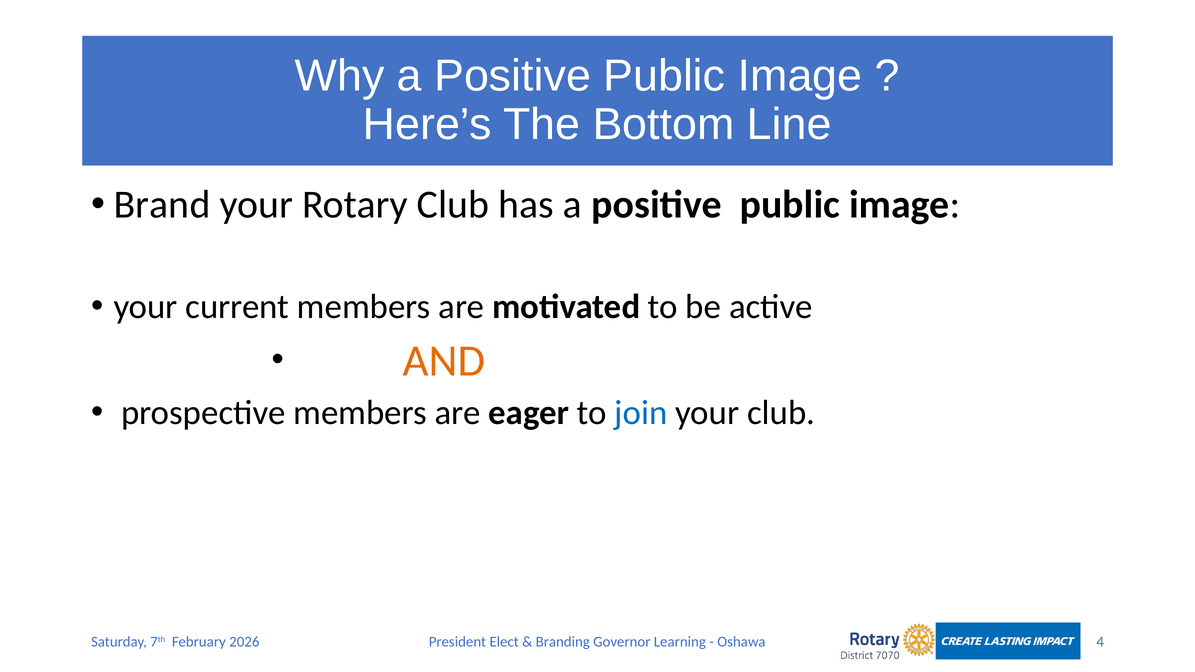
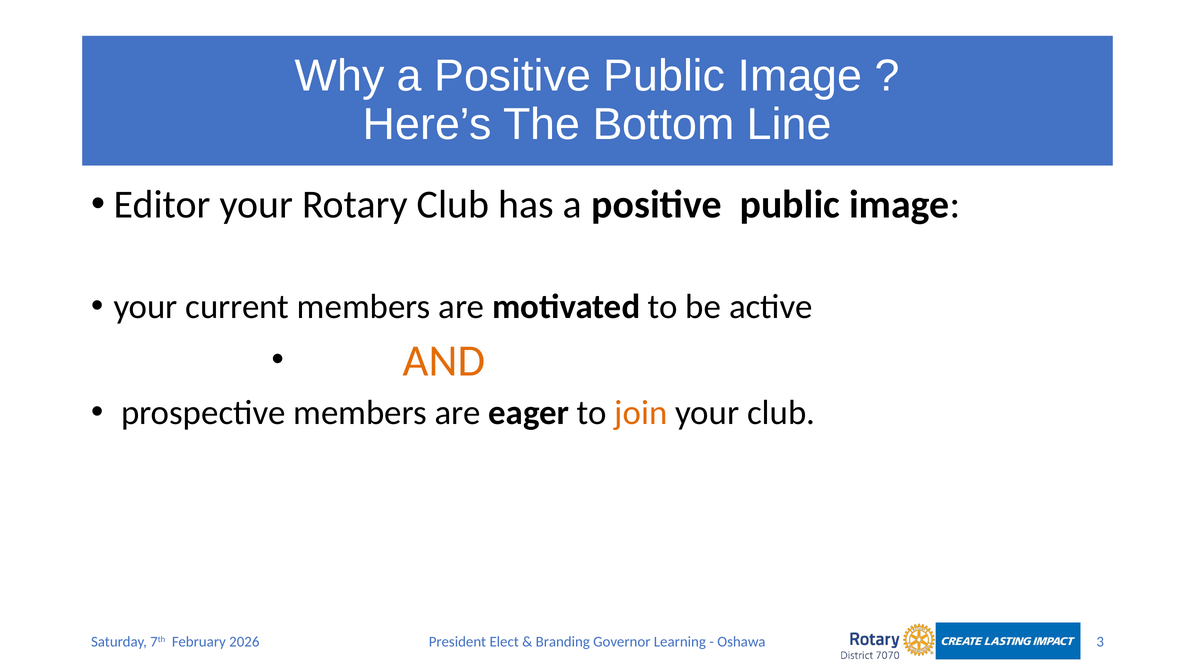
Brand: Brand -> Editor
join colour: blue -> orange
4: 4 -> 3
